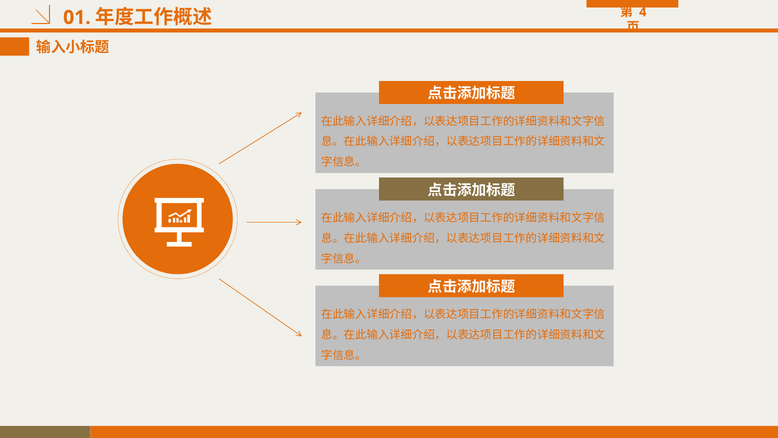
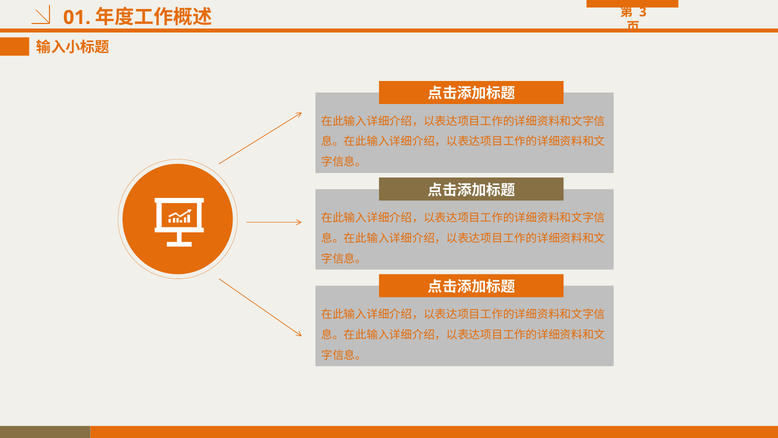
4: 4 -> 3
